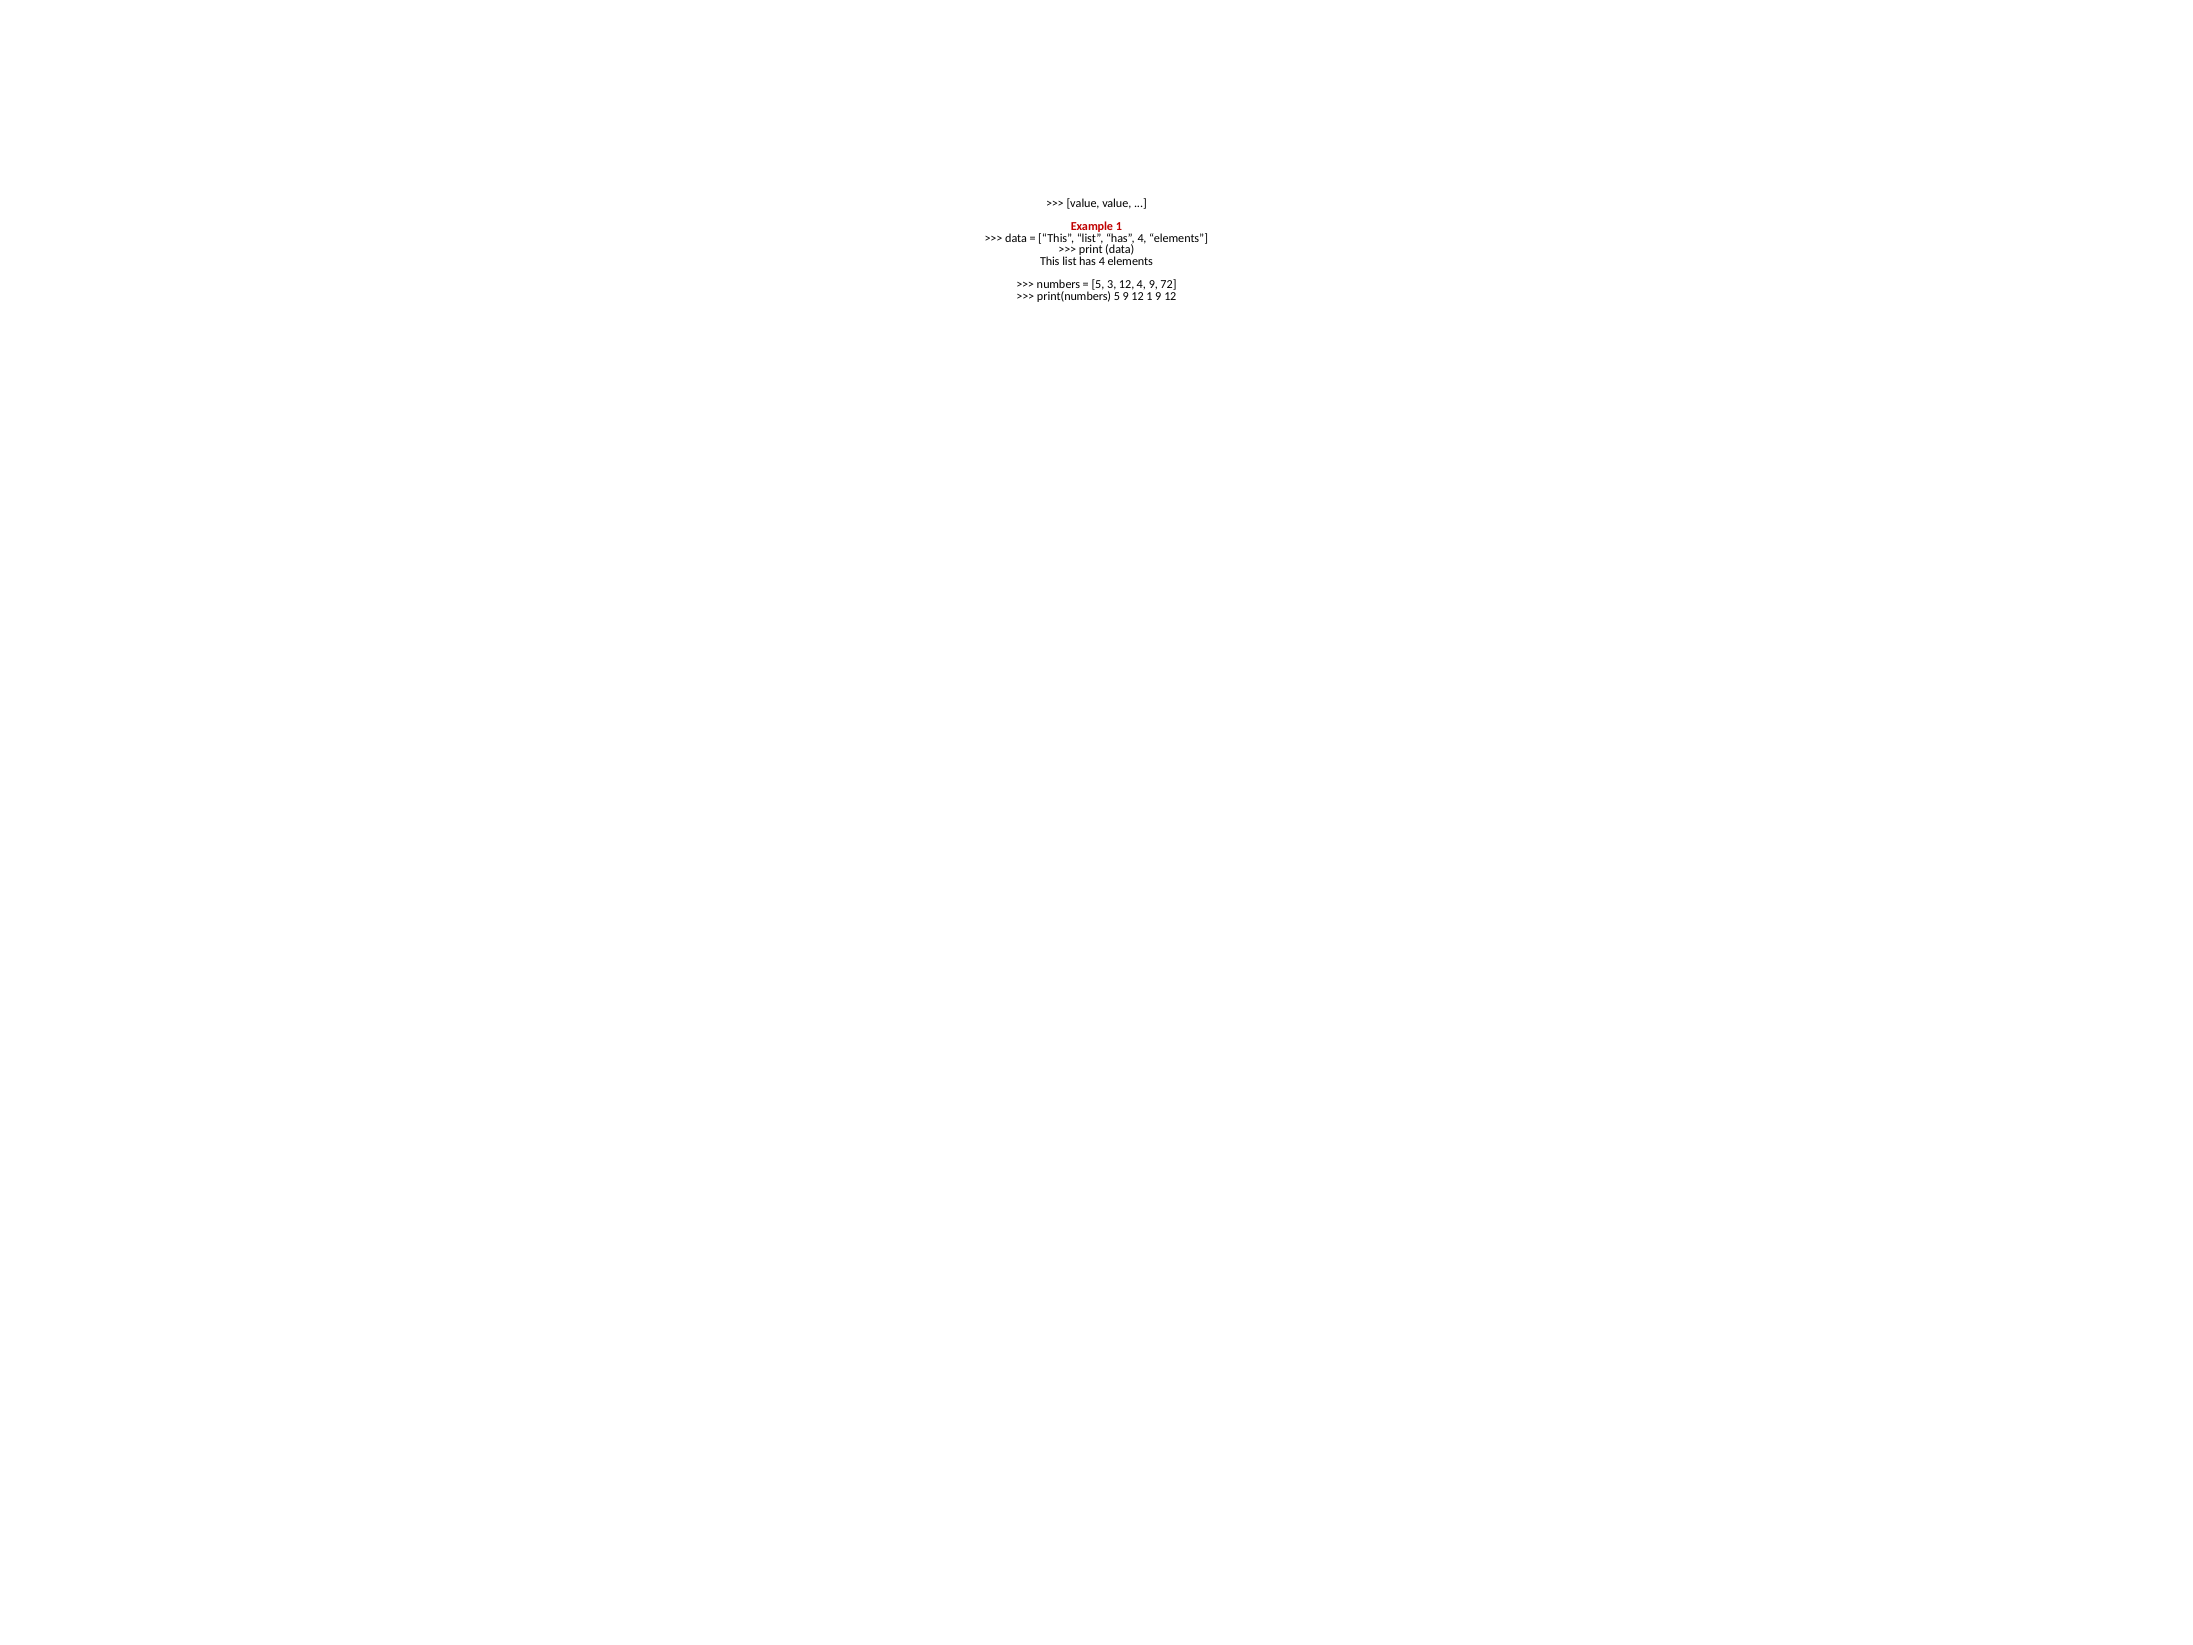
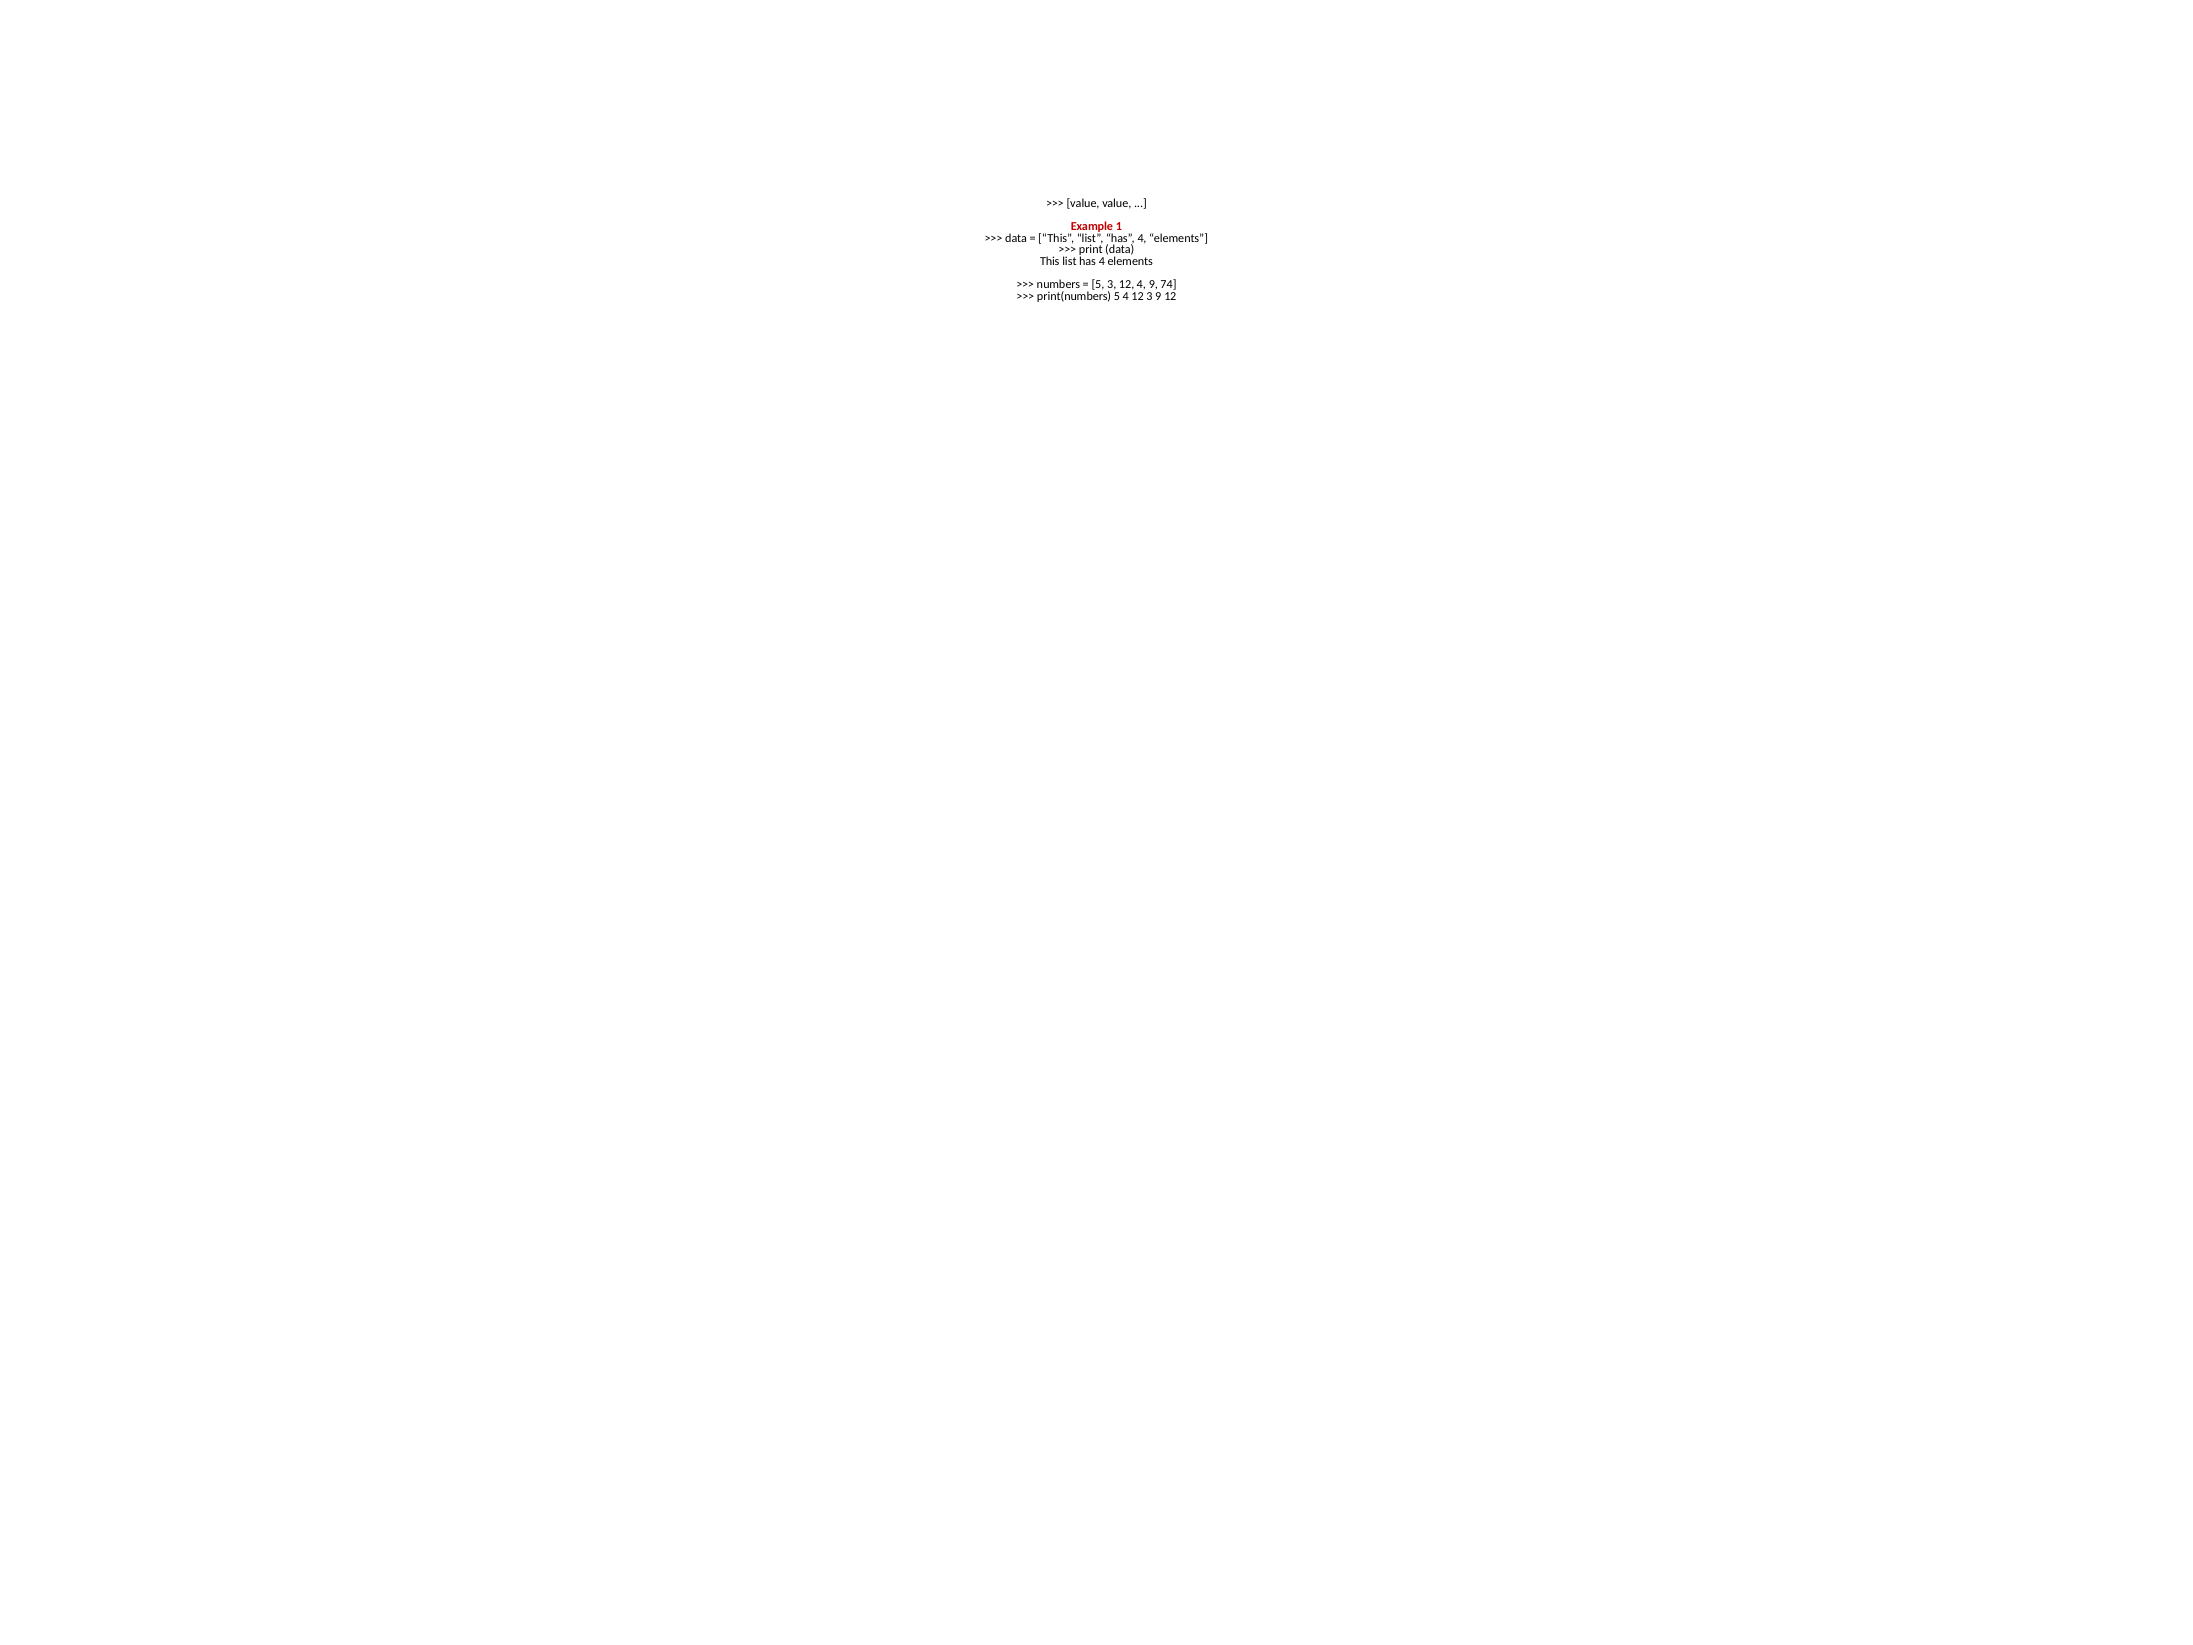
72: 72 -> 74
5 9: 9 -> 4
12 1: 1 -> 3
